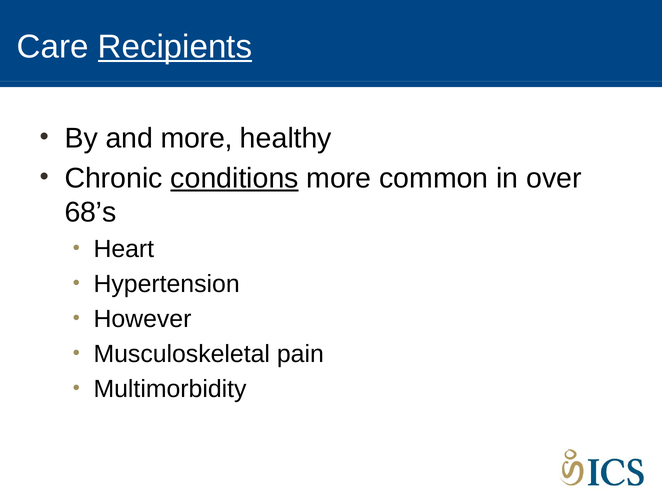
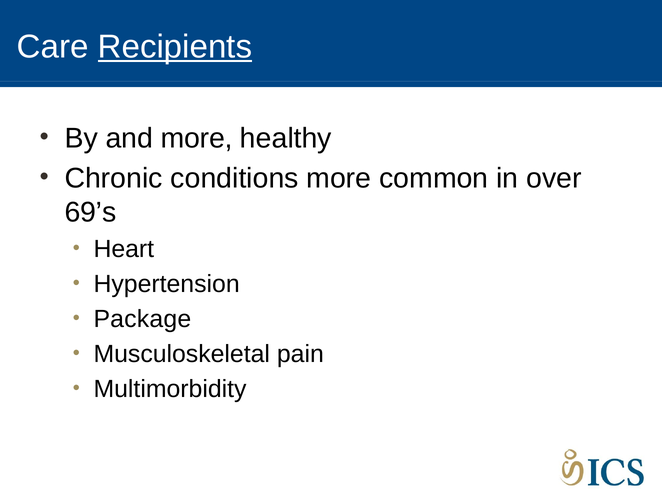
conditions underline: present -> none
68’s: 68’s -> 69’s
However: However -> Package
